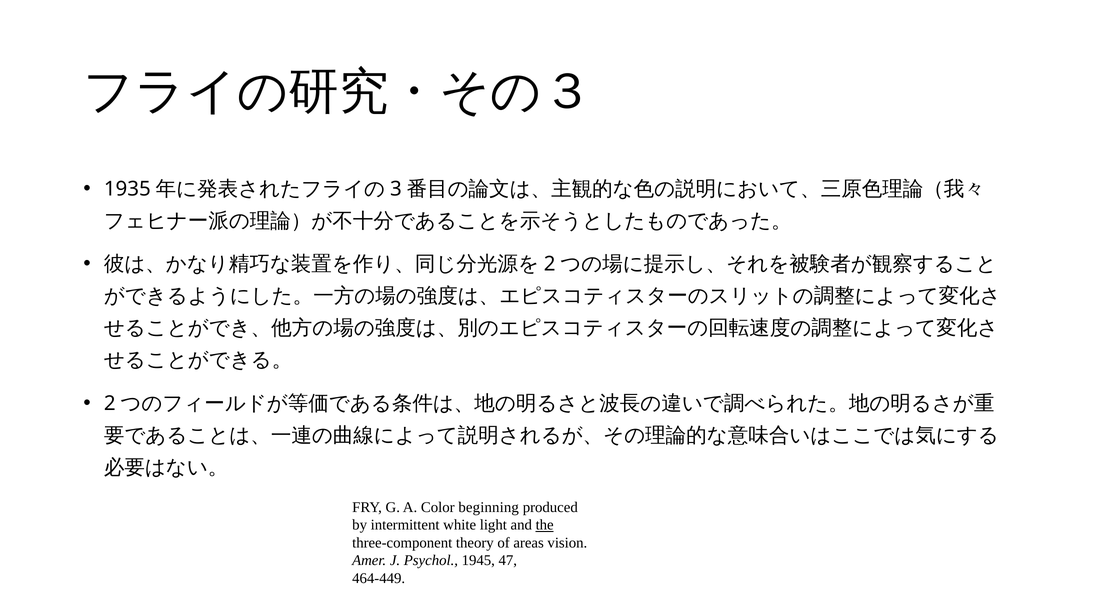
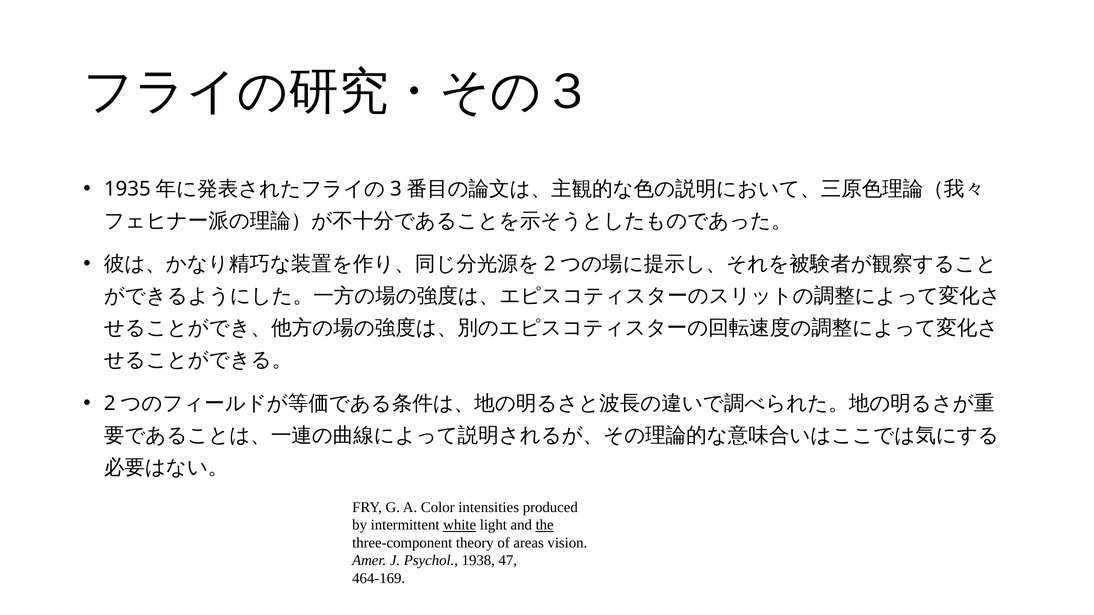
beginning: beginning -> intensities
white underline: none -> present
1945: 1945 -> 1938
464-449: 464-449 -> 464-169
